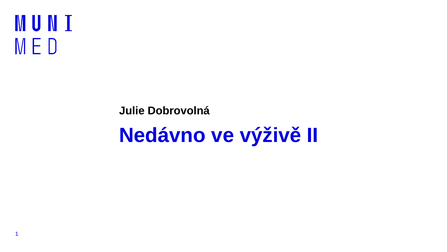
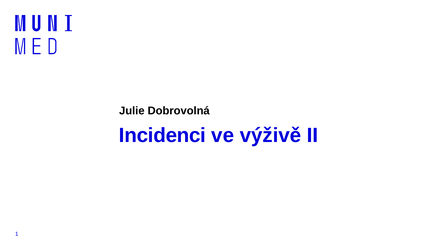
Nedávno: Nedávno -> Incidenci
